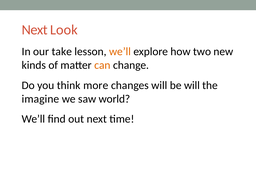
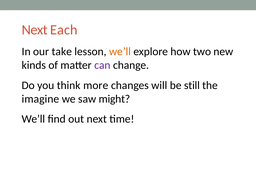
Look: Look -> Each
can colour: orange -> purple
be will: will -> still
world: world -> might
